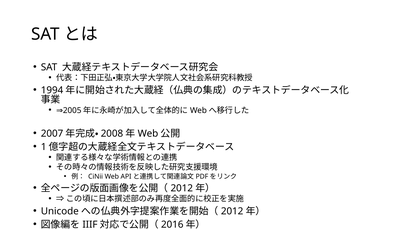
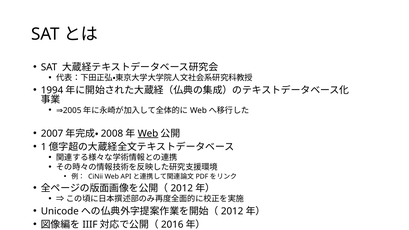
Web at (148, 134) underline: none -> present
